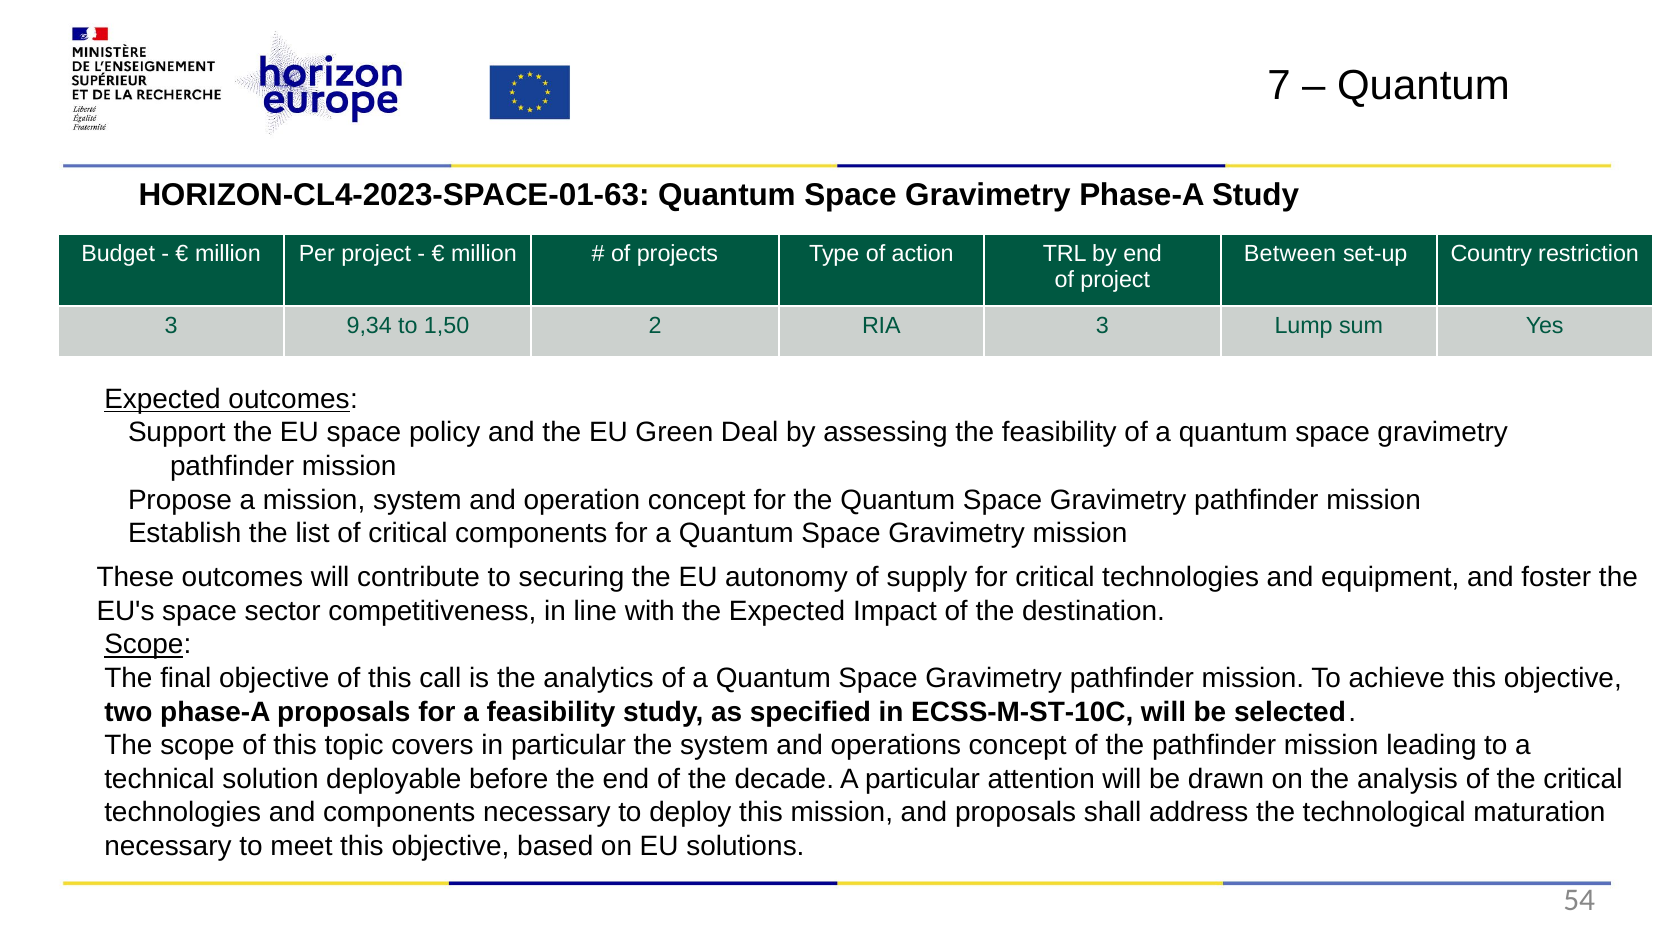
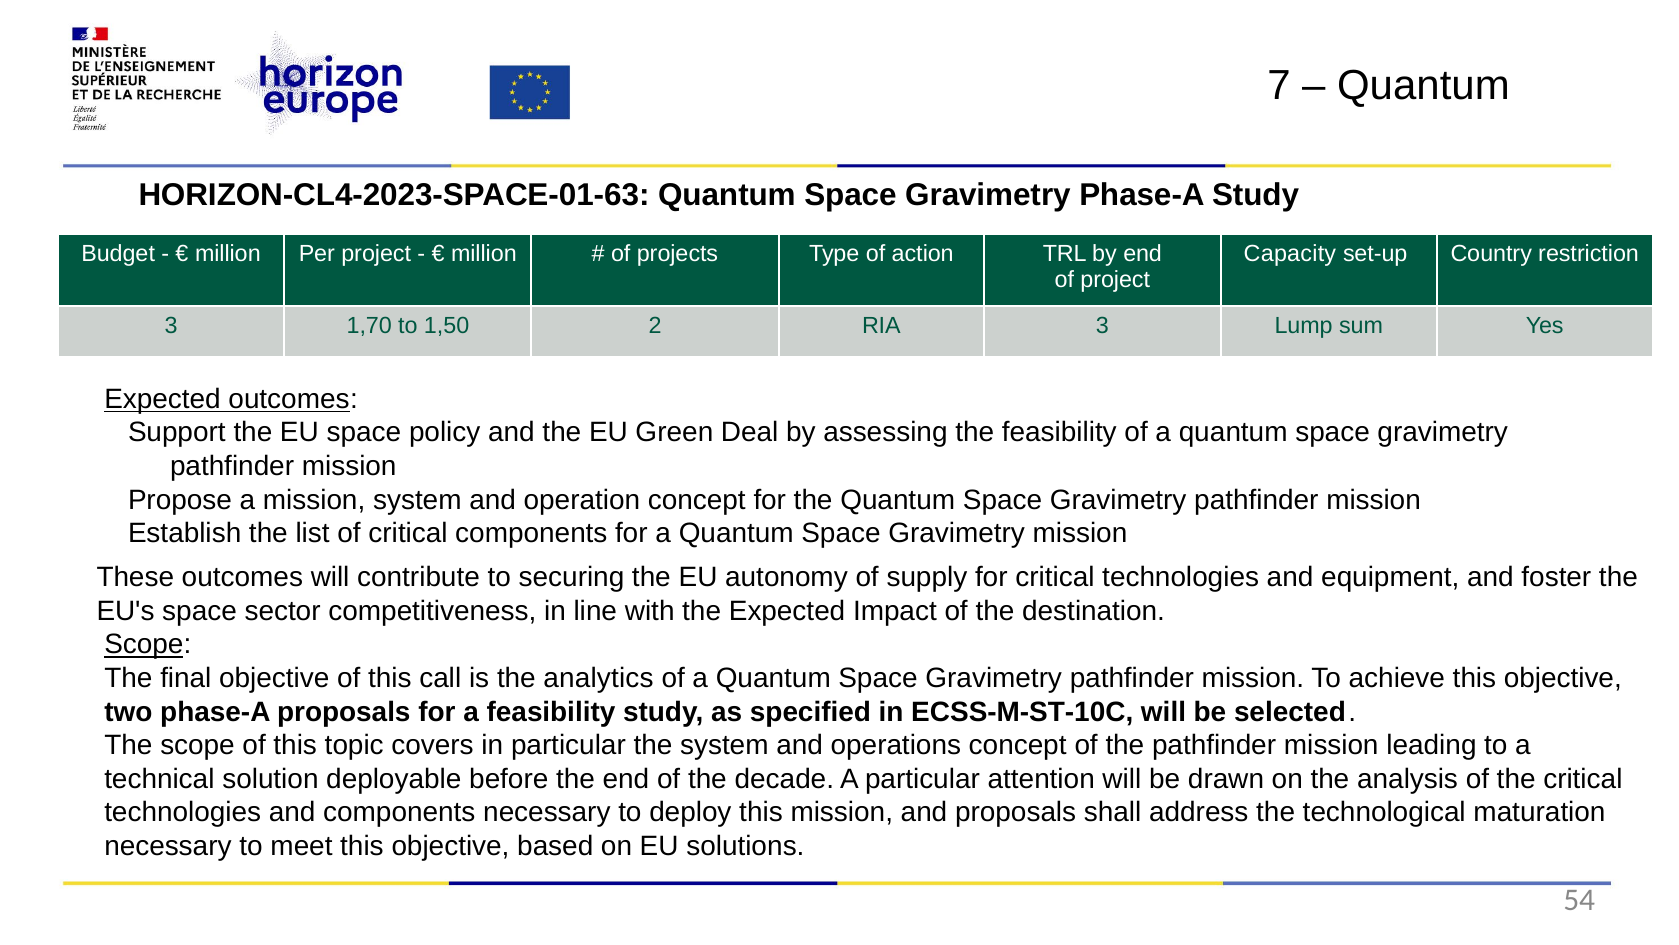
Between: Between -> Capacity
9,34: 9,34 -> 1,70
